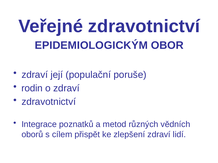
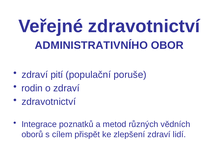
EPIDEMIOLOGICKÝM: EPIDEMIOLOGICKÝM -> ADMINISTRATIVNÍHO
její: její -> pití
